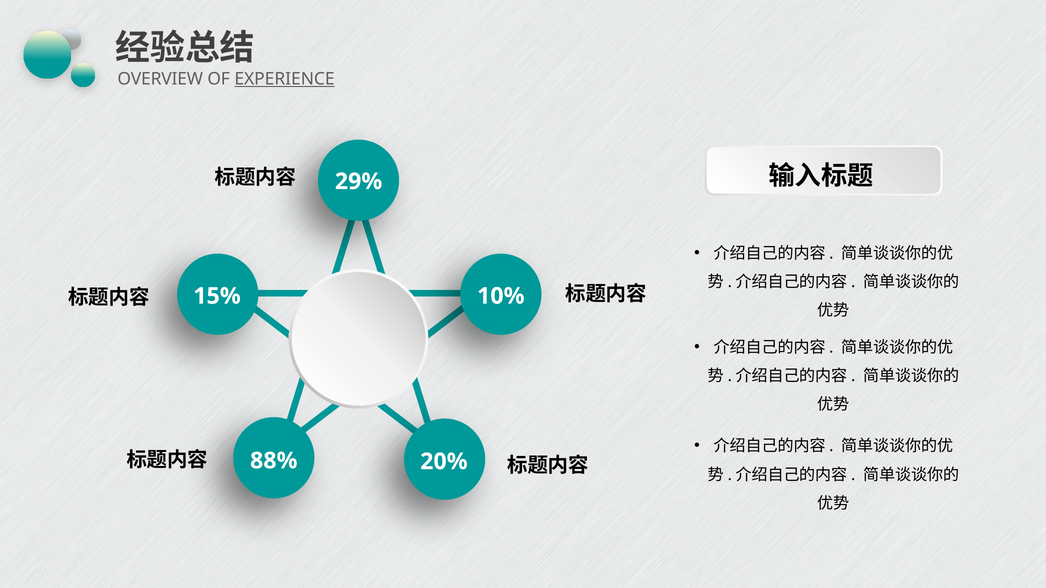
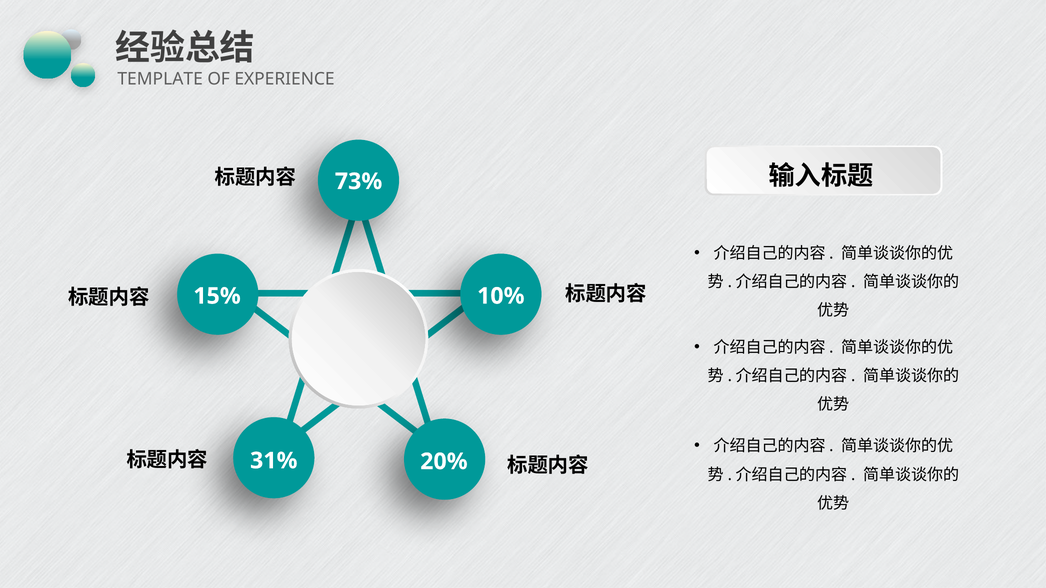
OVERVIEW: OVERVIEW -> TEMPLATE
EXPERIENCE underline: present -> none
29%: 29% -> 73%
88%: 88% -> 31%
